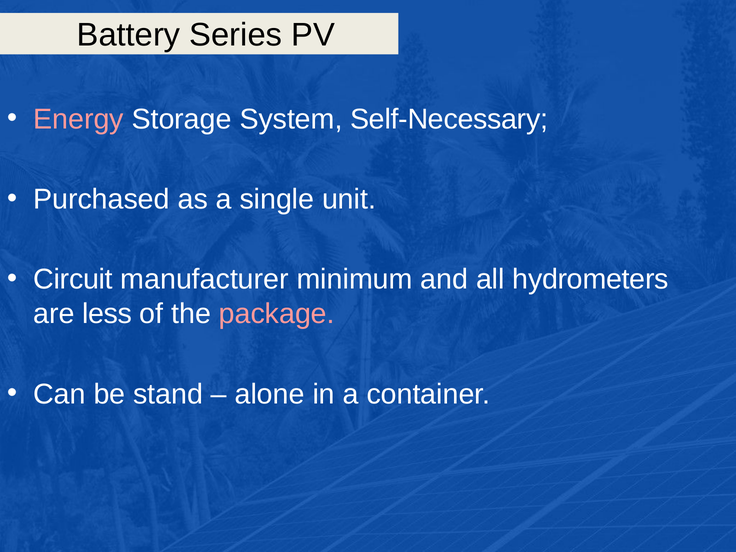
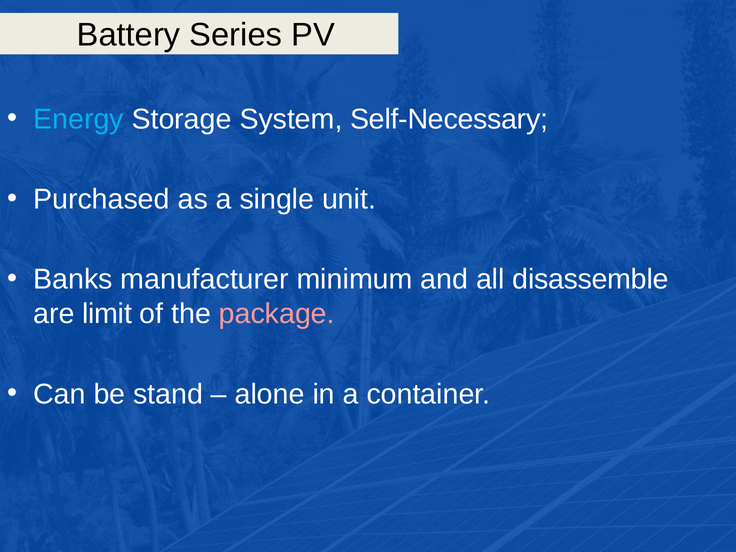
Energy colour: pink -> light blue
Circuit: Circuit -> Banks
hydrometers: hydrometers -> disassemble
less: less -> limit
